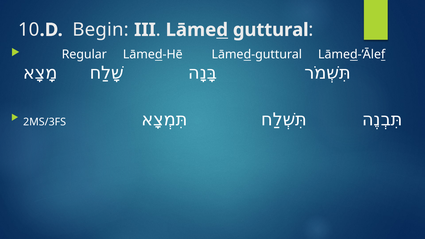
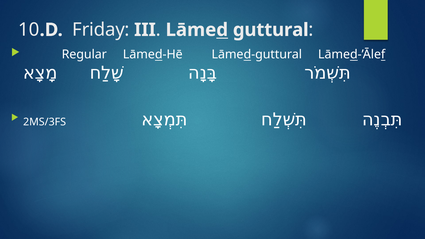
Begin: Begin -> Friday
